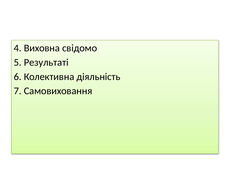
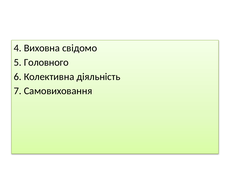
Результаті: Результаті -> Головного
